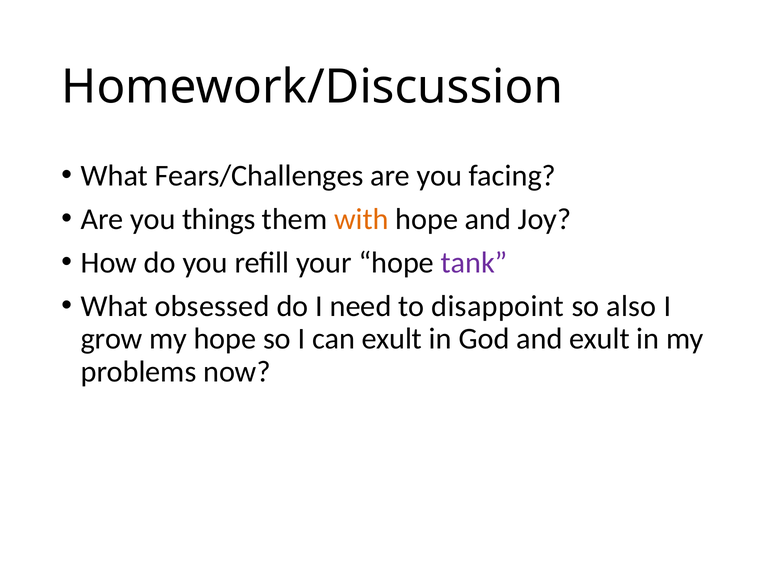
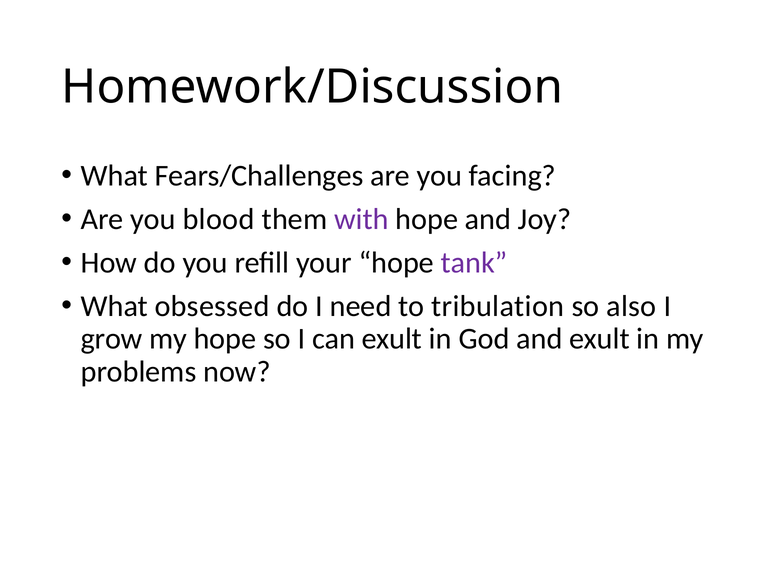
things: things -> blood
with colour: orange -> purple
disappoint: disappoint -> tribulation
